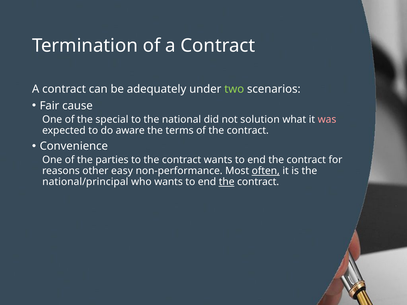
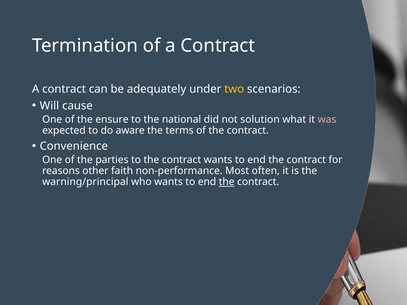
two colour: light green -> yellow
Fair: Fair -> Will
special: special -> ensure
easy: easy -> faith
often underline: present -> none
national/principal: national/principal -> warning/principal
